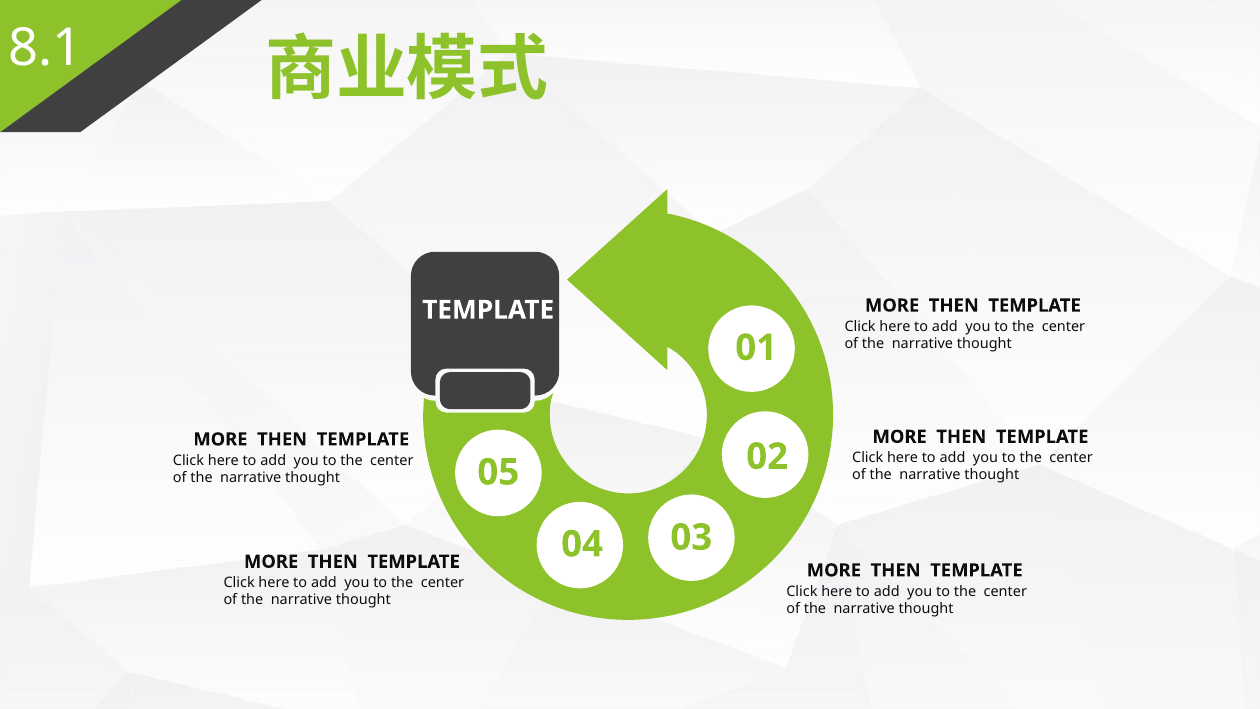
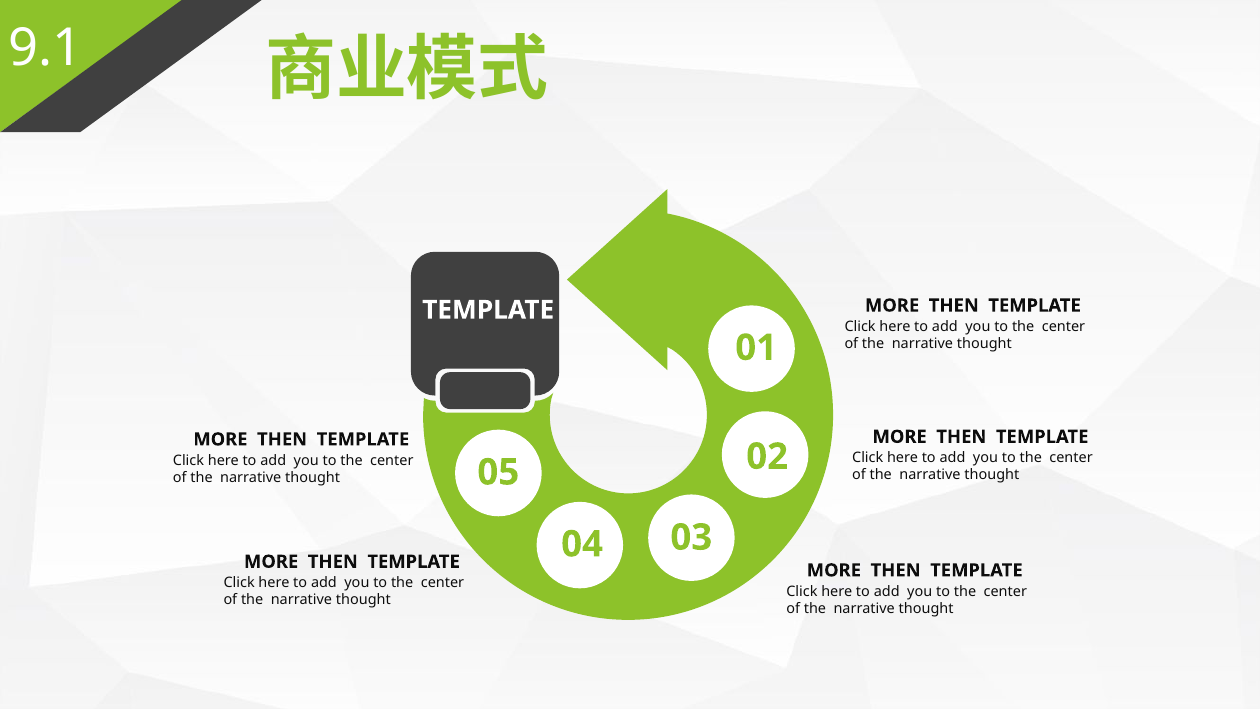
8.1: 8.1 -> 9.1
